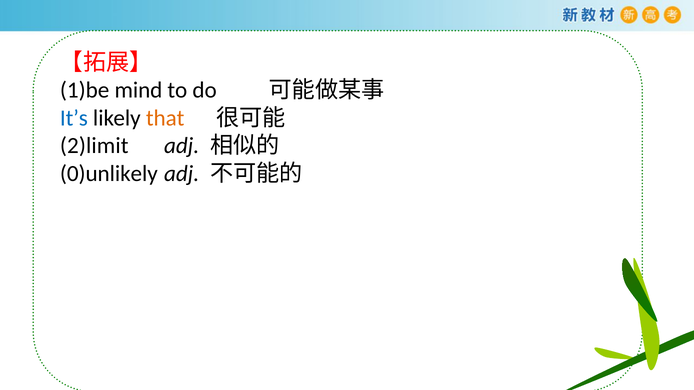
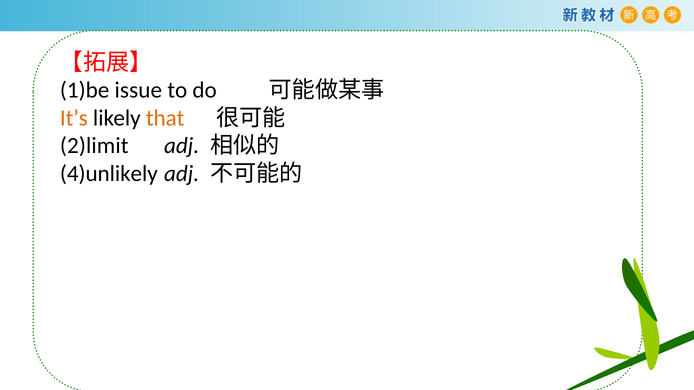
mind: mind -> issue
It’s colour: blue -> orange
0)unlikely: 0)unlikely -> 4)unlikely
